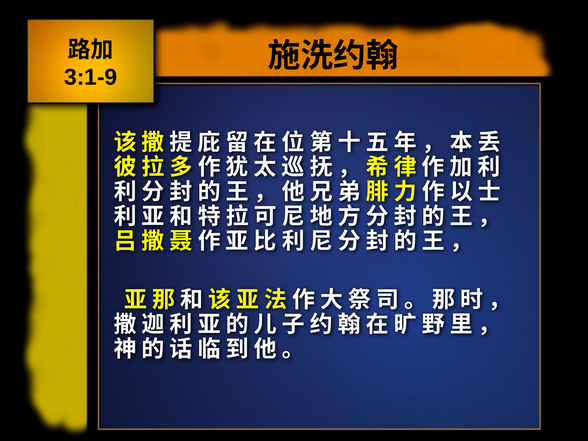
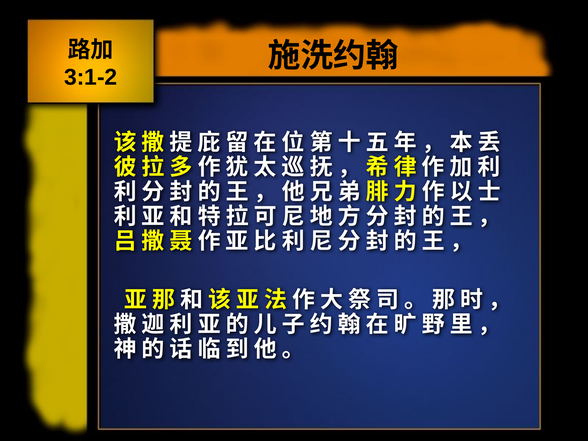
3:1-9: 3:1-9 -> 3:1-2
